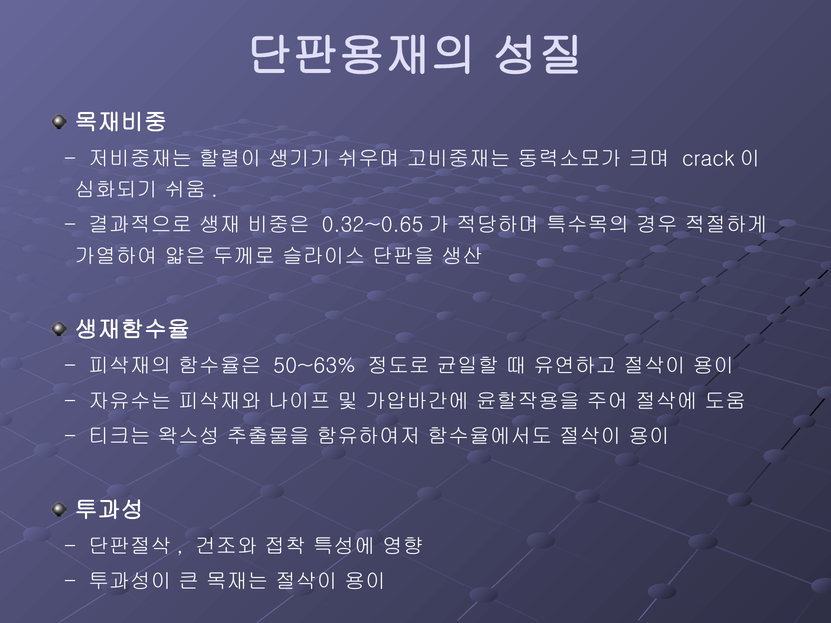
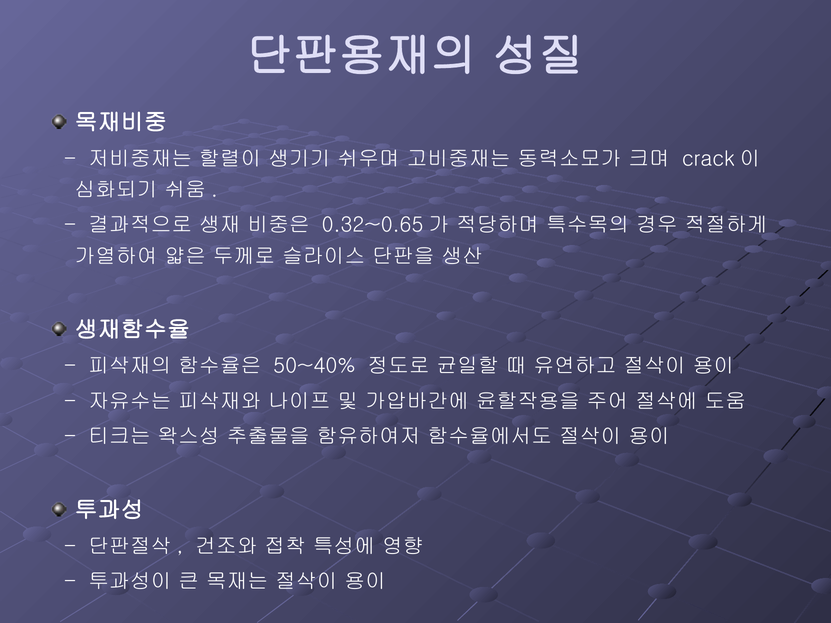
50~63%: 50~63% -> 50~40%
